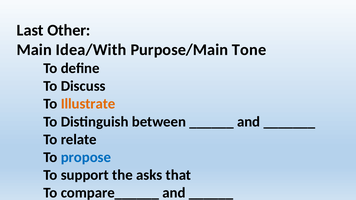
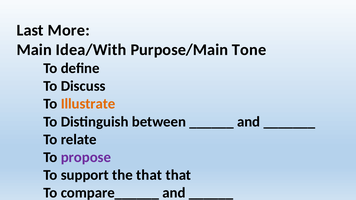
Other: Other -> More
propose colour: blue -> purple
the asks: asks -> that
